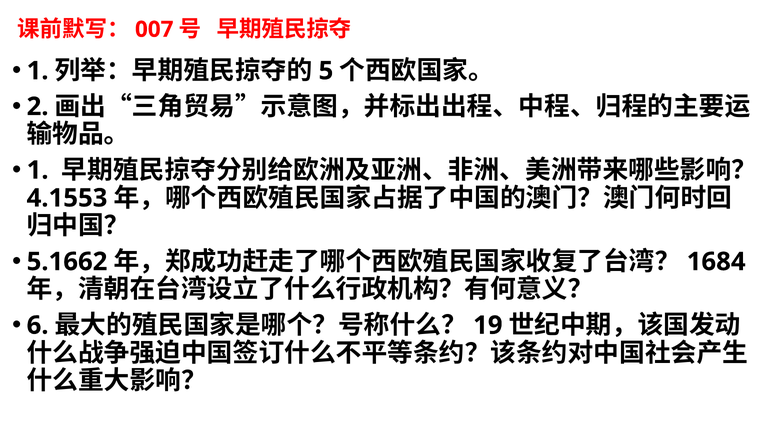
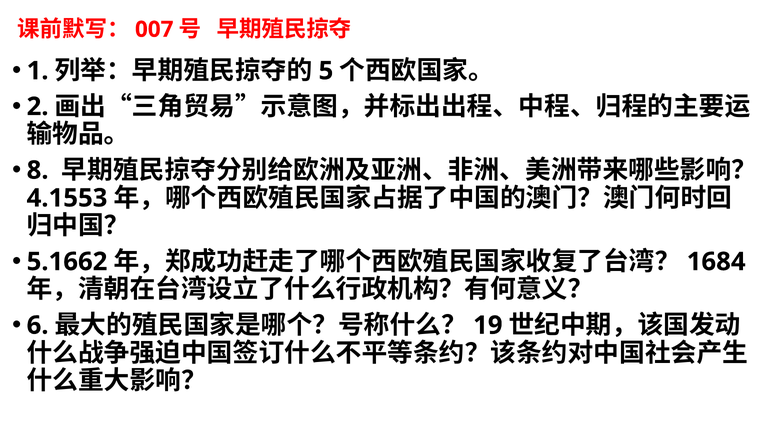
1 at (38, 170): 1 -> 8
